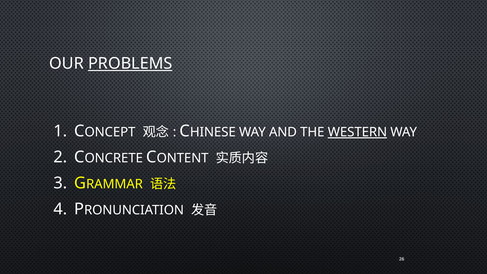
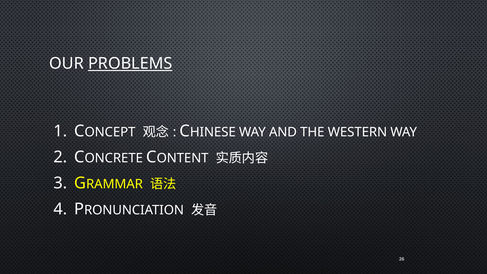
WESTERN underline: present -> none
